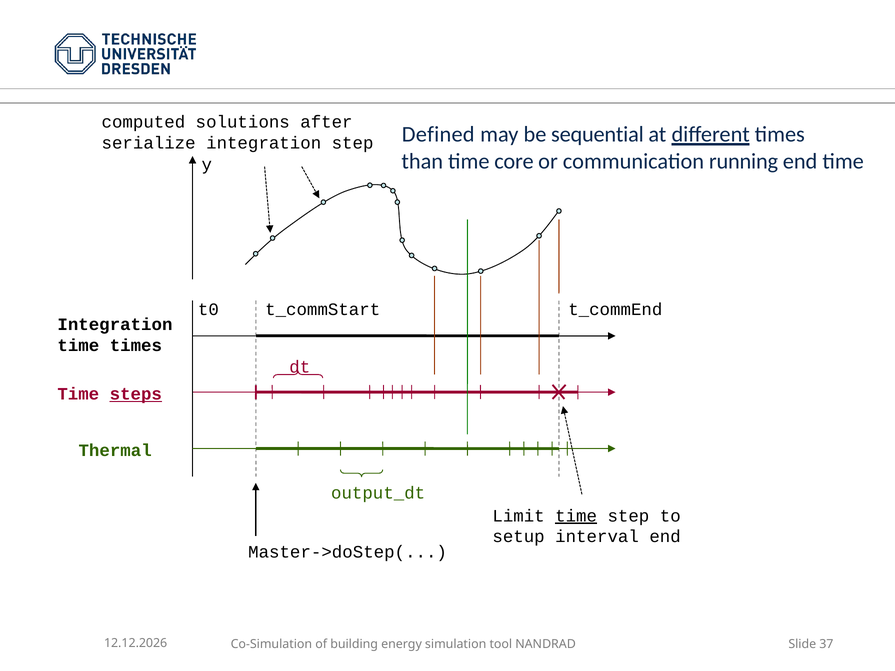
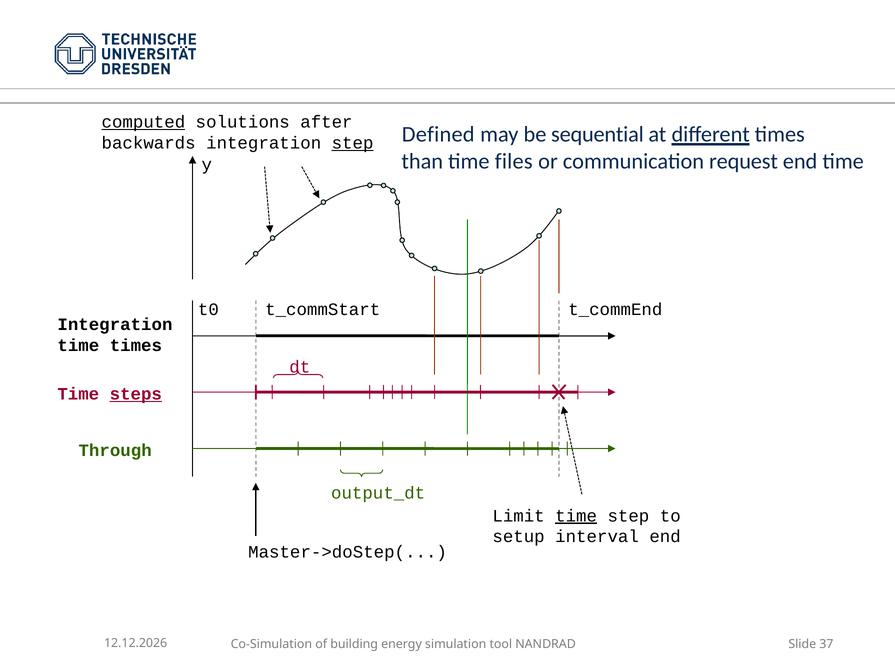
computed underline: none -> present
serialize: serialize -> backwards
step at (353, 143) underline: none -> present
core: core -> files
running: running -> request
Thermal: Thermal -> Through
